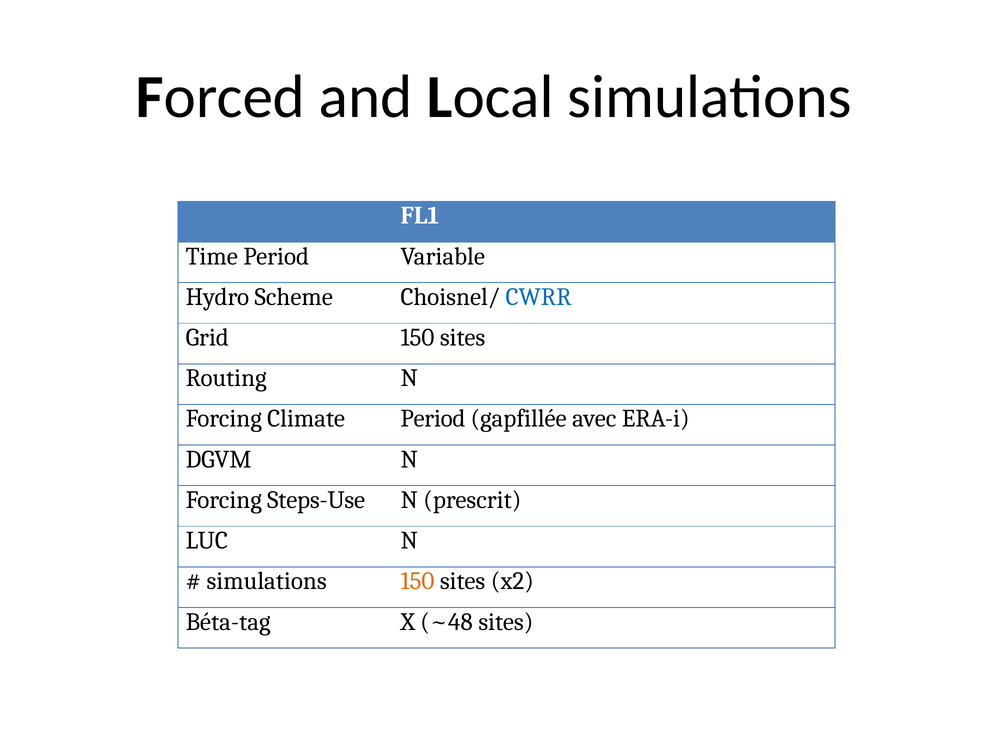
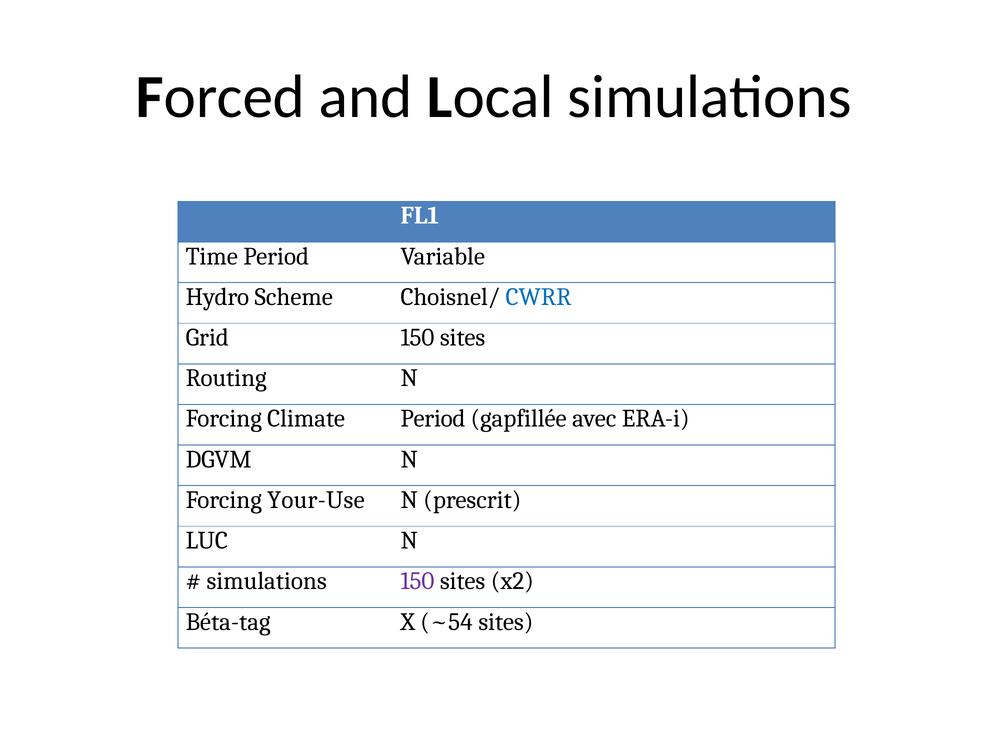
Steps-Use: Steps-Use -> Your-Use
150 at (417, 582) colour: orange -> purple
~48: ~48 -> ~54
